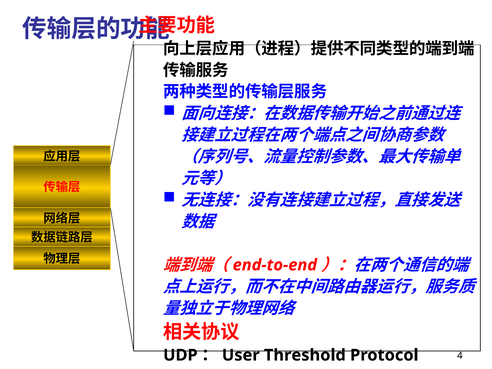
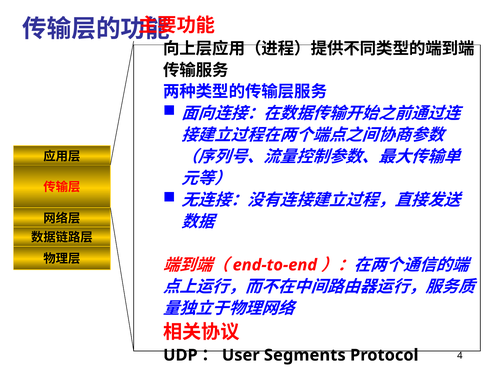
Threshold: Threshold -> Segments
